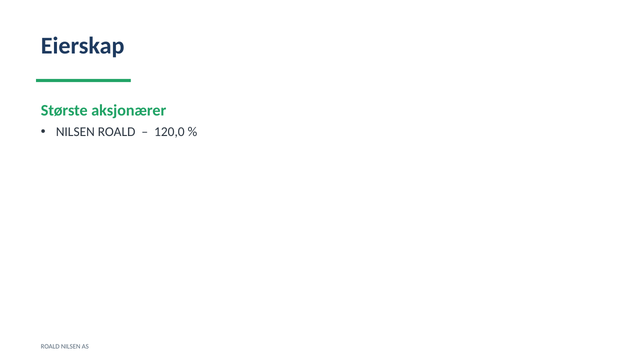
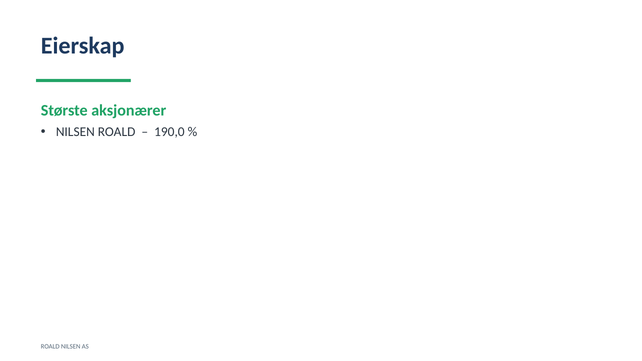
120,0: 120,0 -> 190,0
